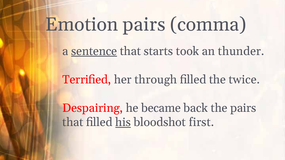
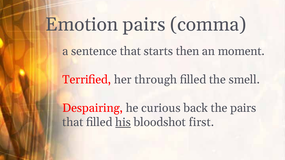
sentence underline: present -> none
took: took -> then
thunder: thunder -> moment
twice: twice -> smell
became: became -> curious
